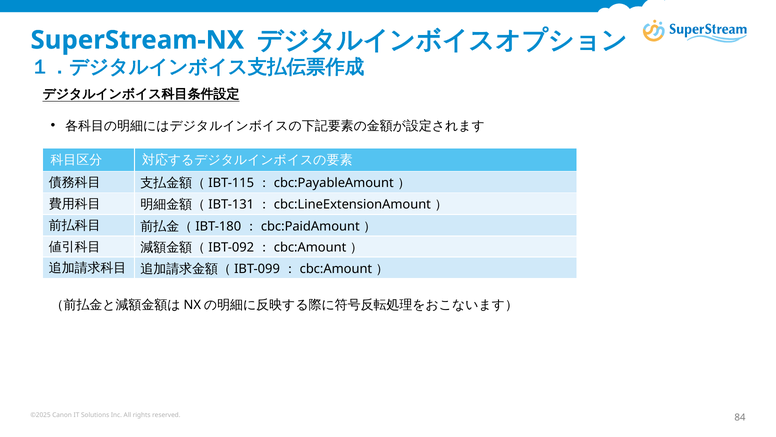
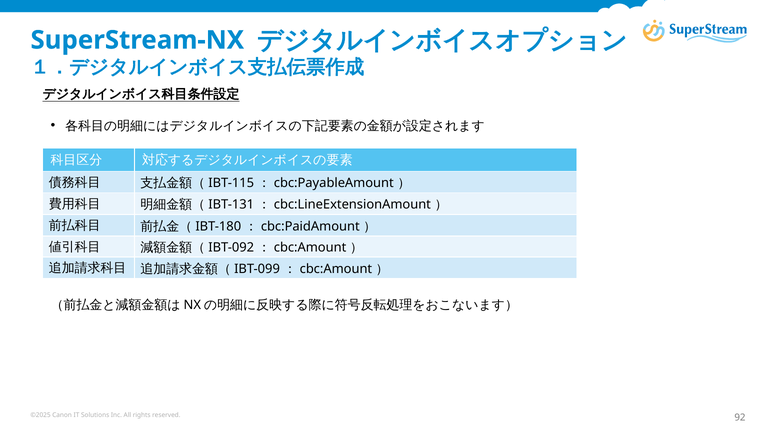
84: 84 -> 92
